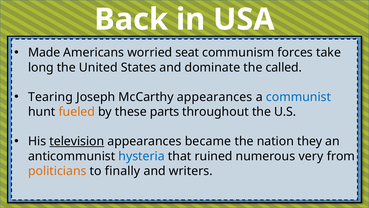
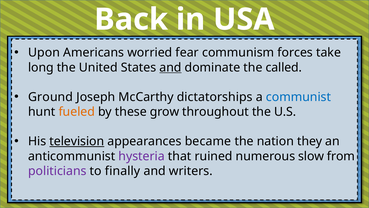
Made: Made -> Upon
seat: seat -> fear
and at (170, 67) underline: none -> present
Tearing: Tearing -> Ground
McCarthy appearances: appearances -> dictatorships
parts: parts -> grow
hysteria colour: blue -> purple
very: very -> slow
politicians colour: orange -> purple
